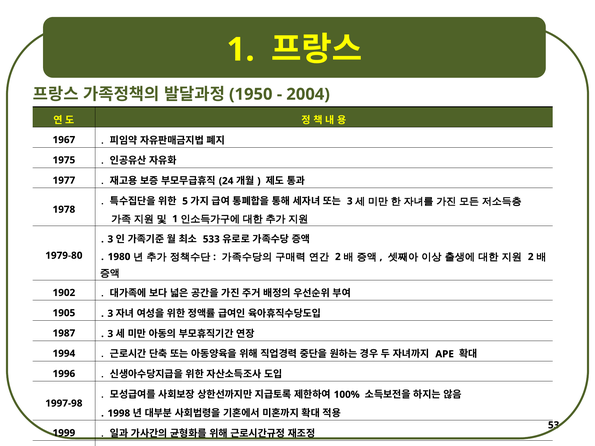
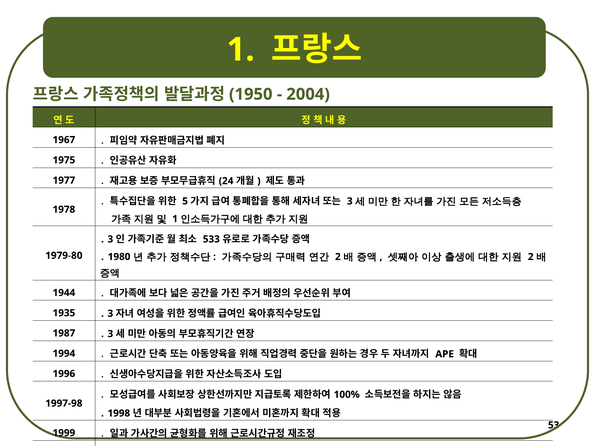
1902: 1902 -> 1944
1905: 1905 -> 1935
